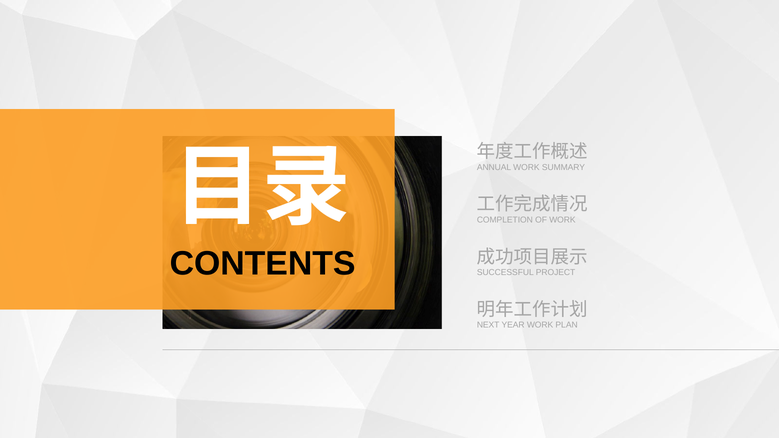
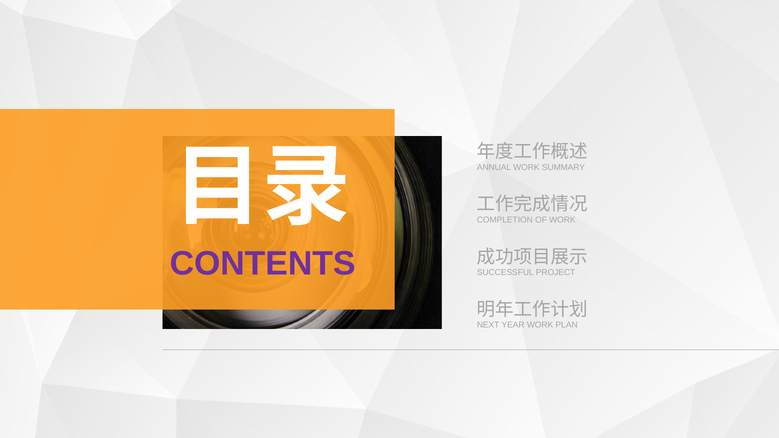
CONTENTS colour: black -> purple
